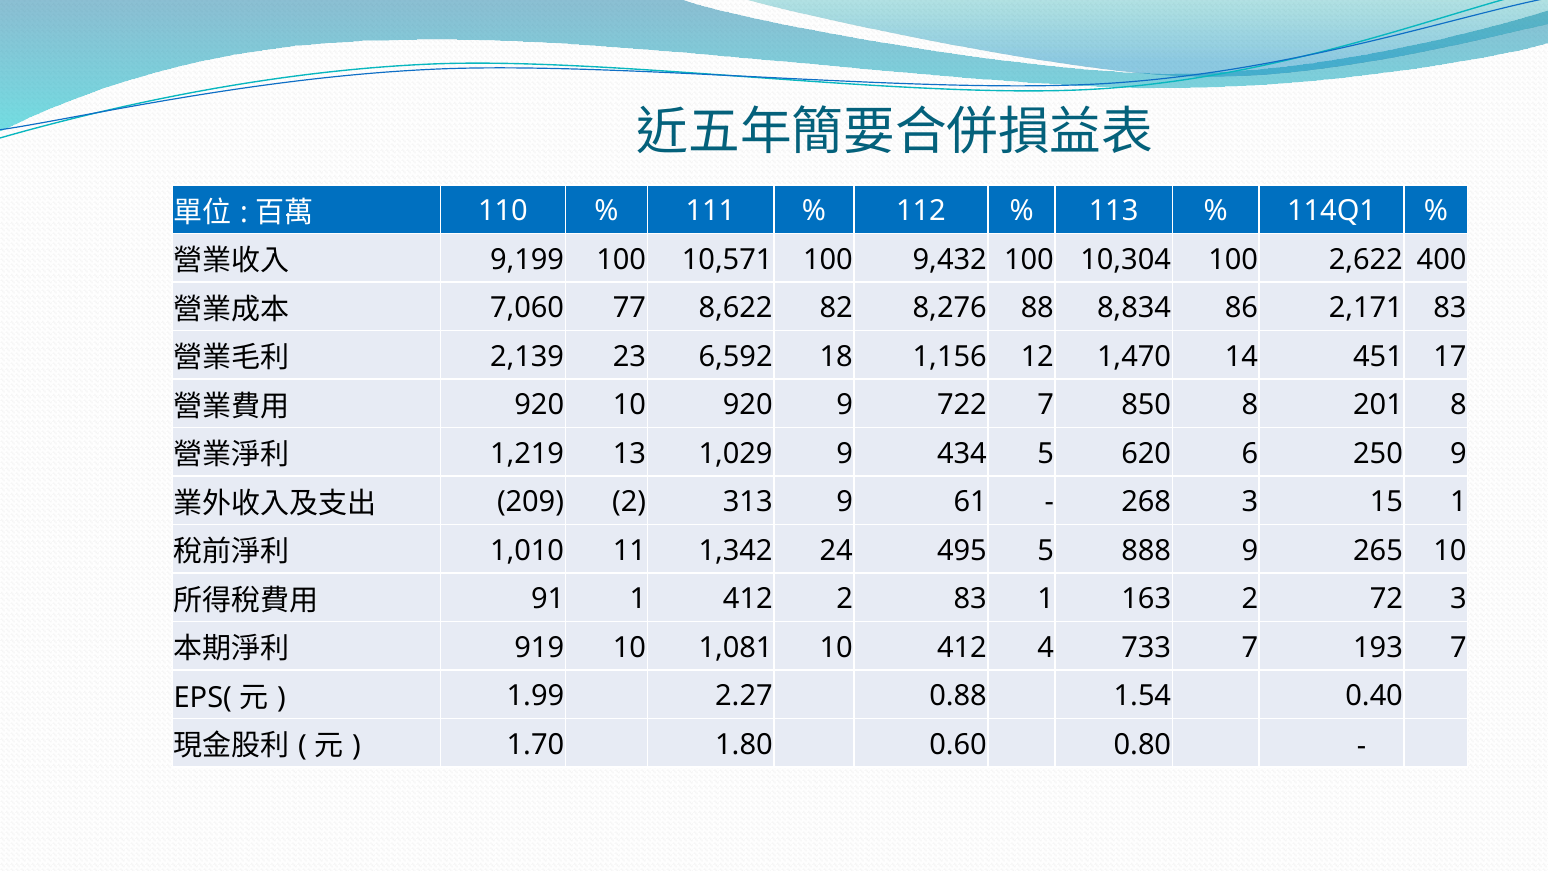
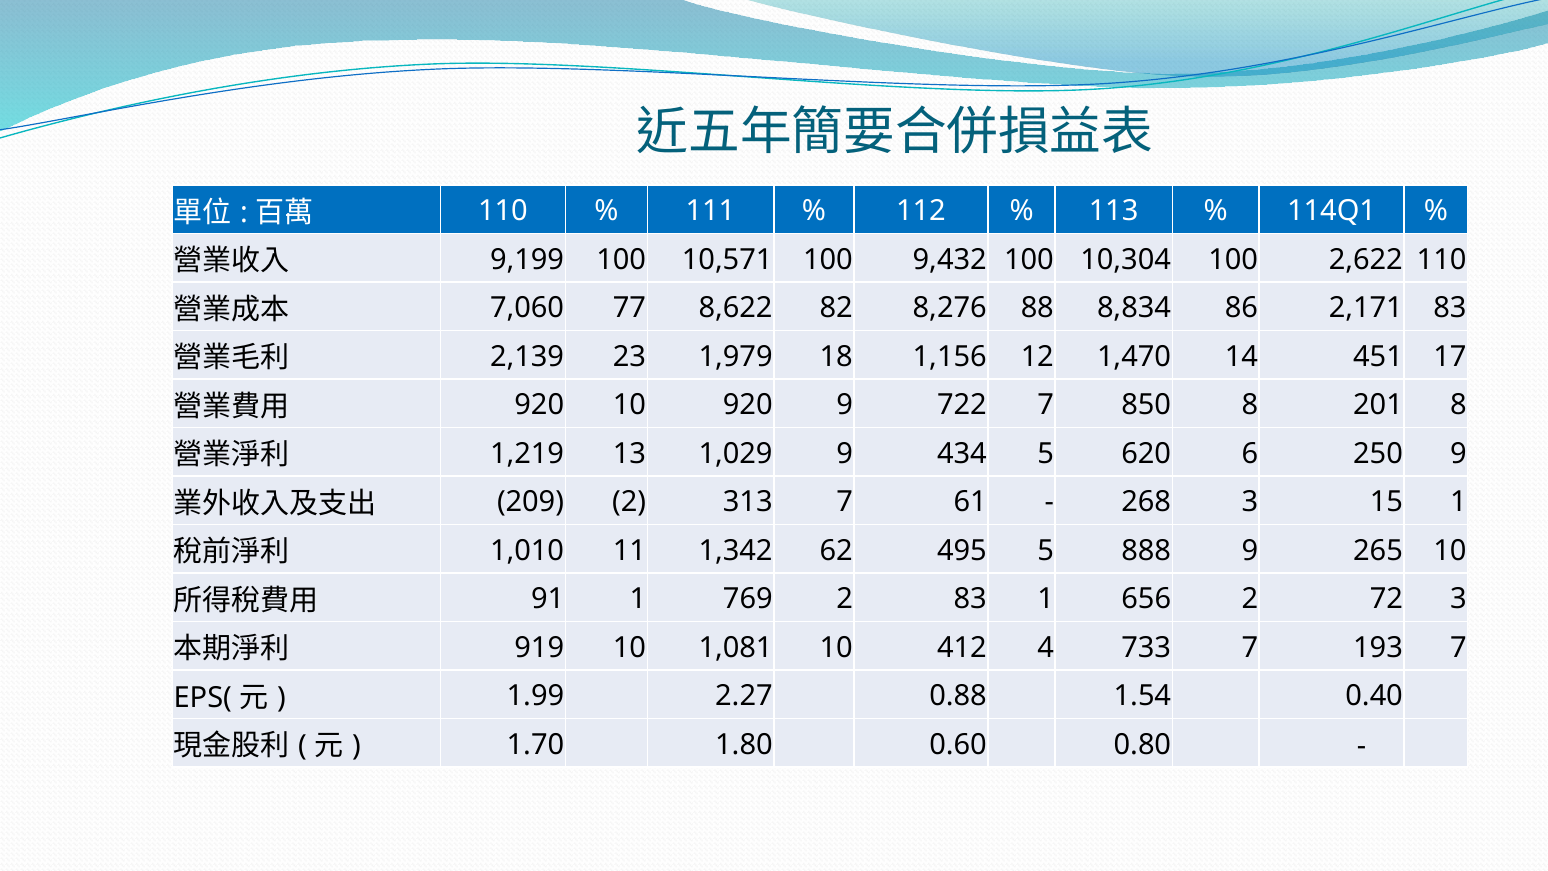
2,622 400: 400 -> 110
6,592: 6,592 -> 1,979
313 9: 9 -> 7
24: 24 -> 62
1 412: 412 -> 769
163: 163 -> 656
